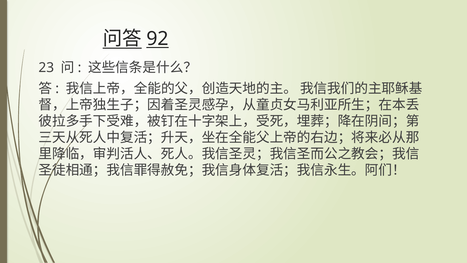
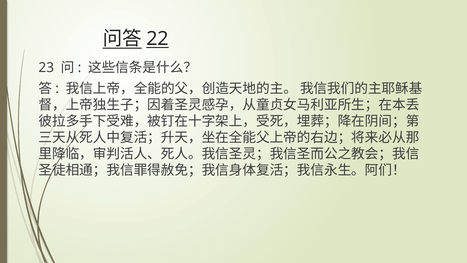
92: 92 -> 22
